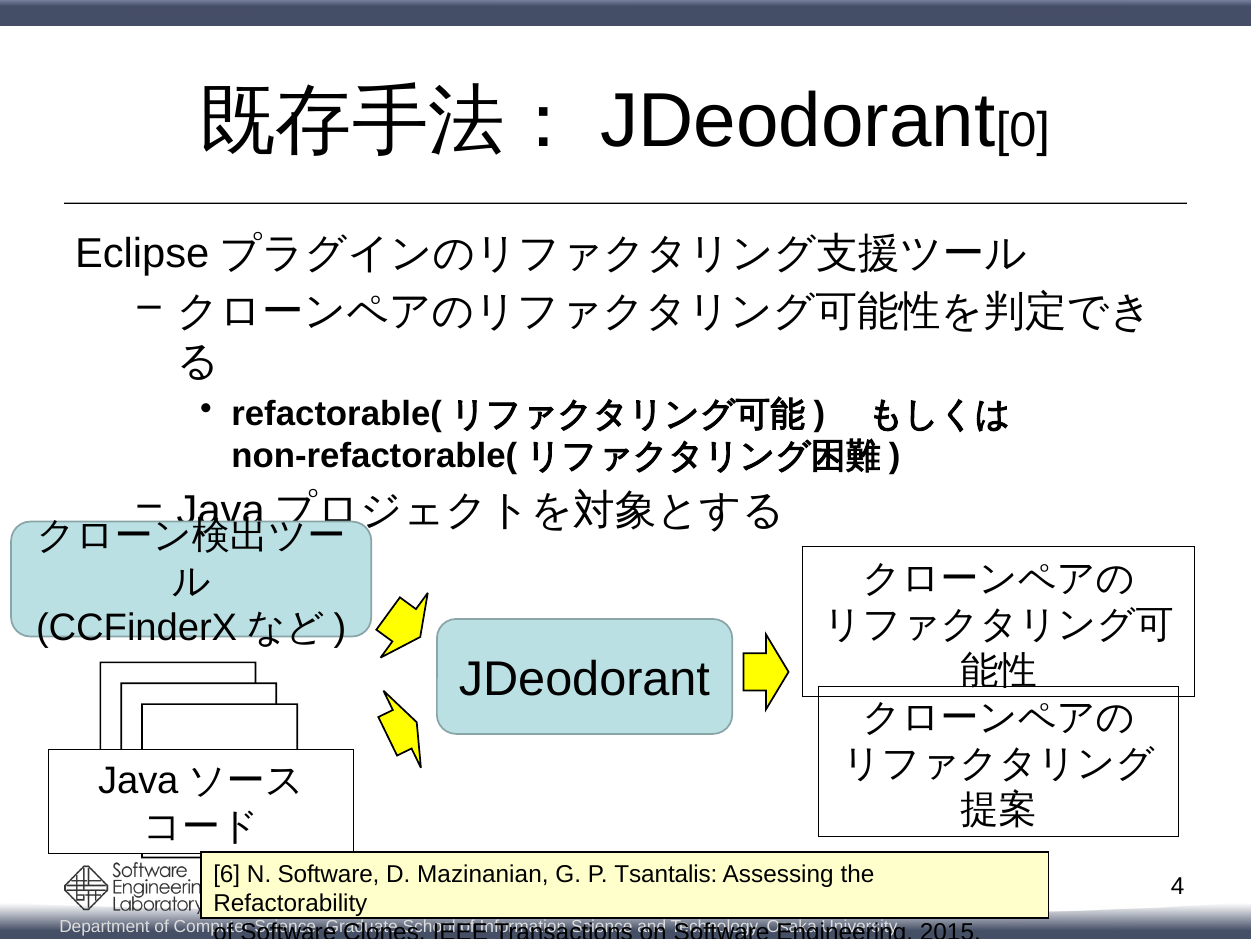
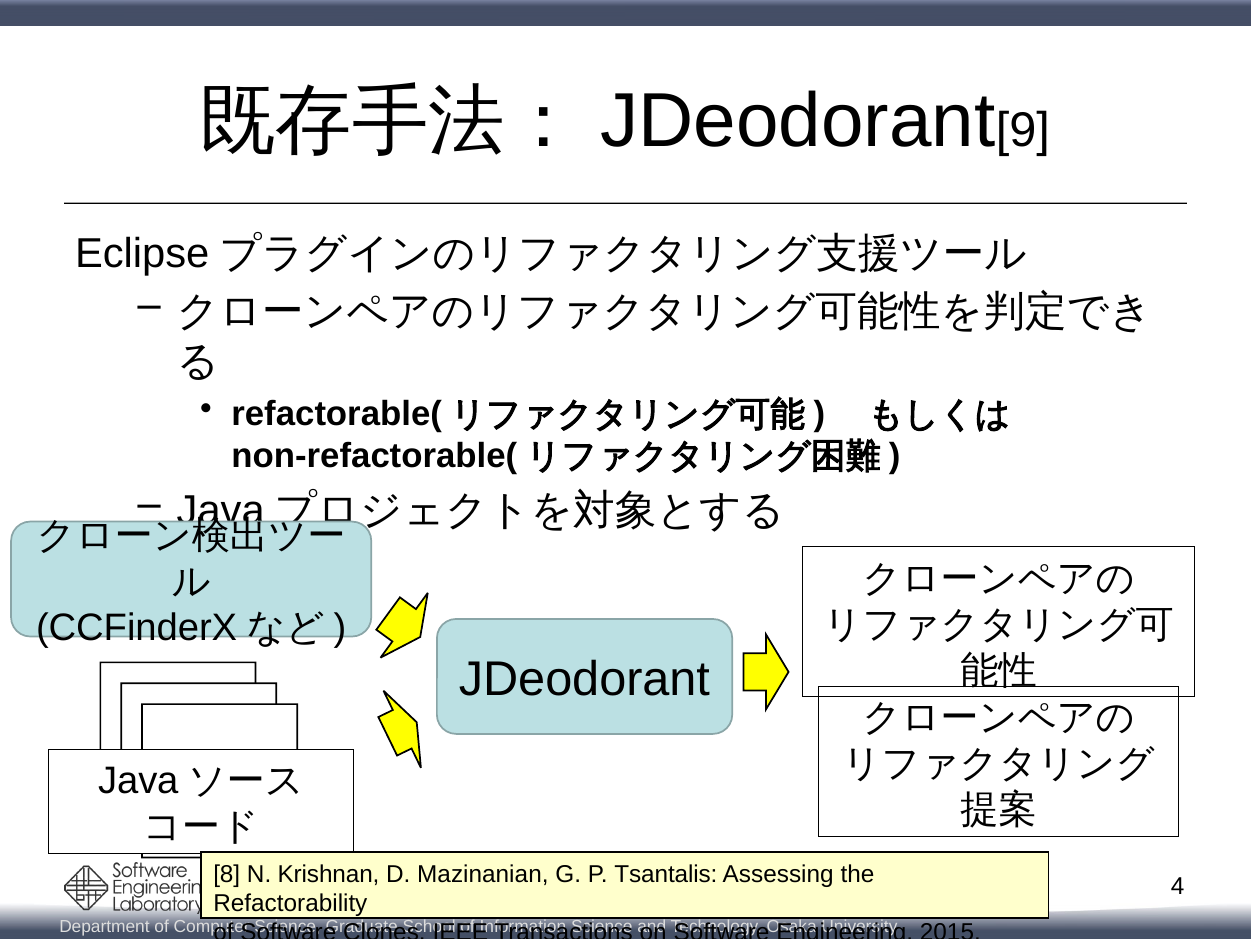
0: 0 -> 9
6: 6 -> 8
N Software: Software -> Krishnan
